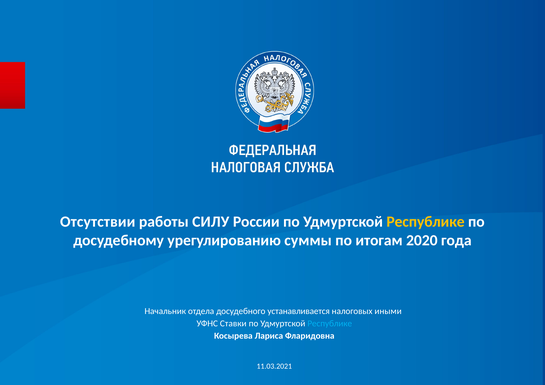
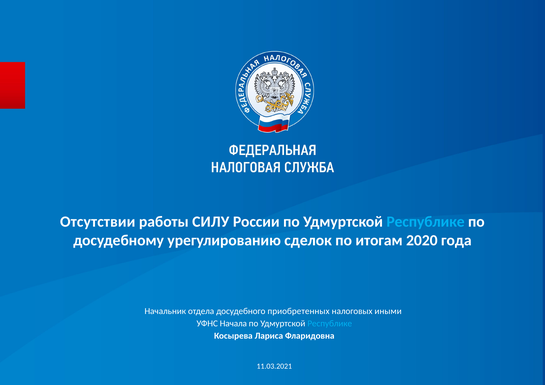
Республике at (426, 222) colour: yellow -> light blue
суммы: суммы -> сделок
устанавливается: устанавливается -> приобретенных
Ставки: Ставки -> Начала
